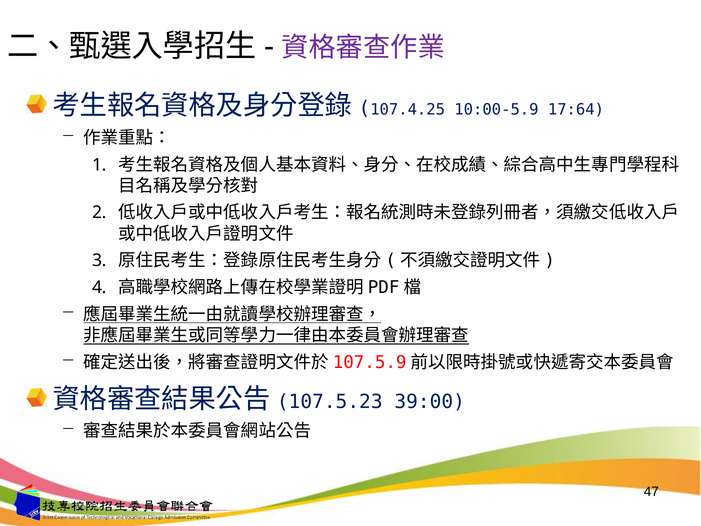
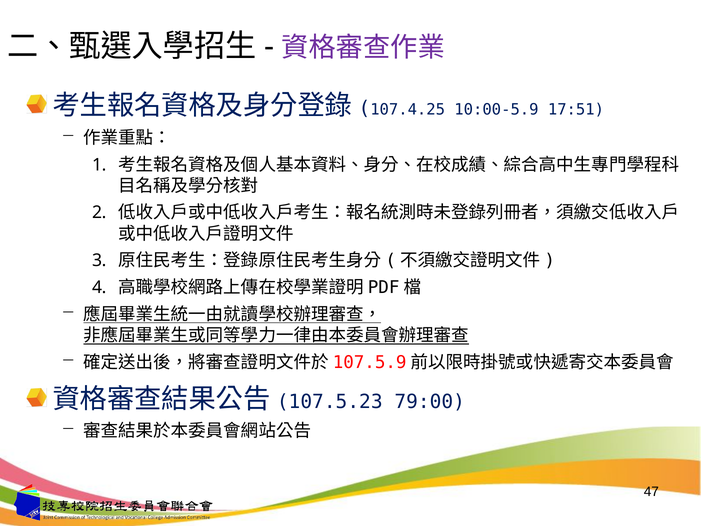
17:64: 17:64 -> 17:51
39:00: 39:00 -> 79:00
